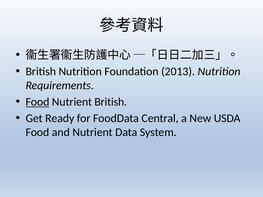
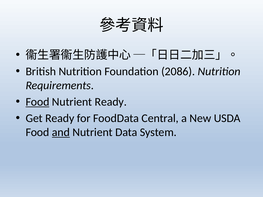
2013: 2013 -> 2086
Nutrient British: British -> Ready
and underline: none -> present
